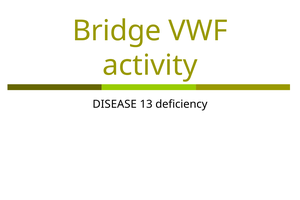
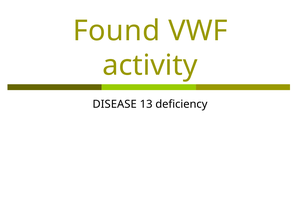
Bridge: Bridge -> Found
